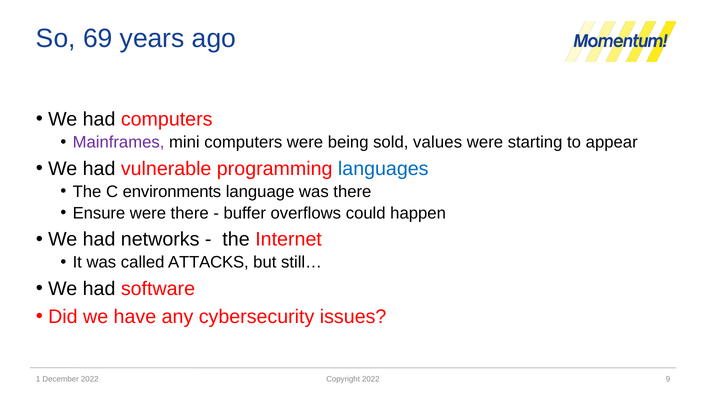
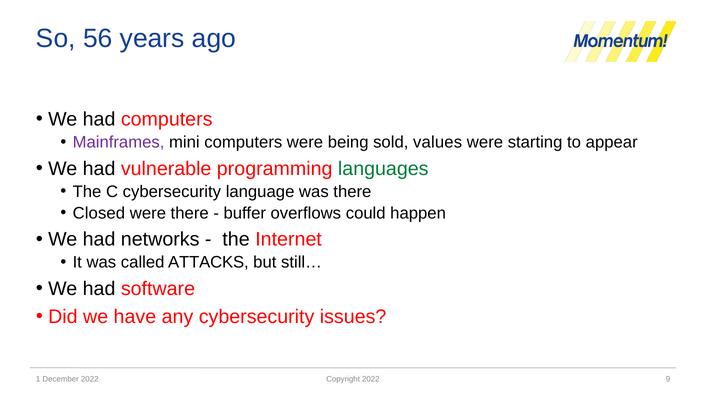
69: 69 -> 56
languages colour: blue -> green
C environments: environments -> cybersecurity
Ensure: Ensure -> Closed
